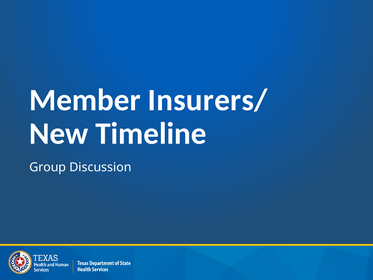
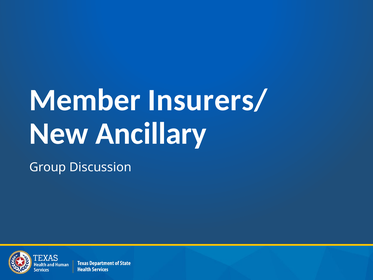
Timeline: Timeline -> Ancillary
